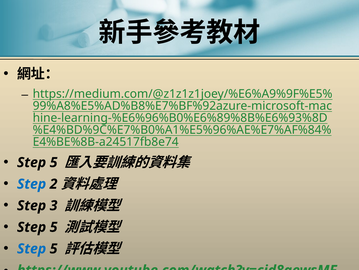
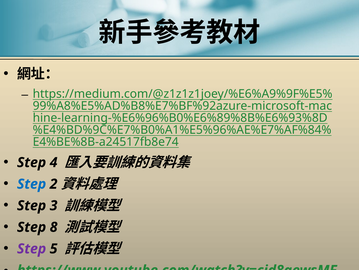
5 at (54, 162): 5 -> 4
5 at (54, 227): 5 -> 8
Step at (32, 248) colour: blue -> purple
